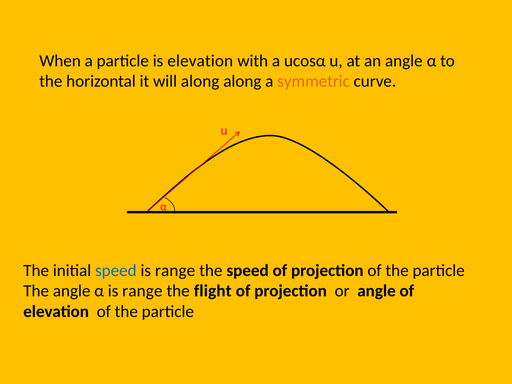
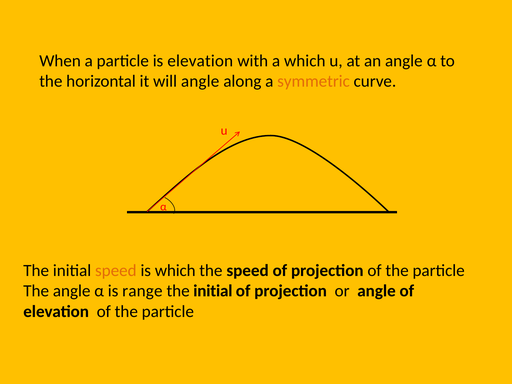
a ucosα: ucosα -> which
will along: along -> angle
speed at (116, 270) colour: blue -> orange
range at (175, 270): range -> which
flight at (213, 291): flight -> initial
